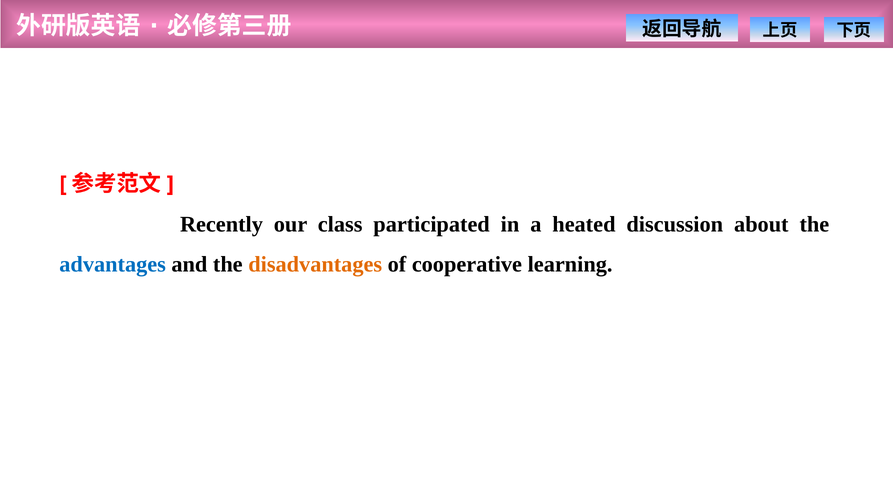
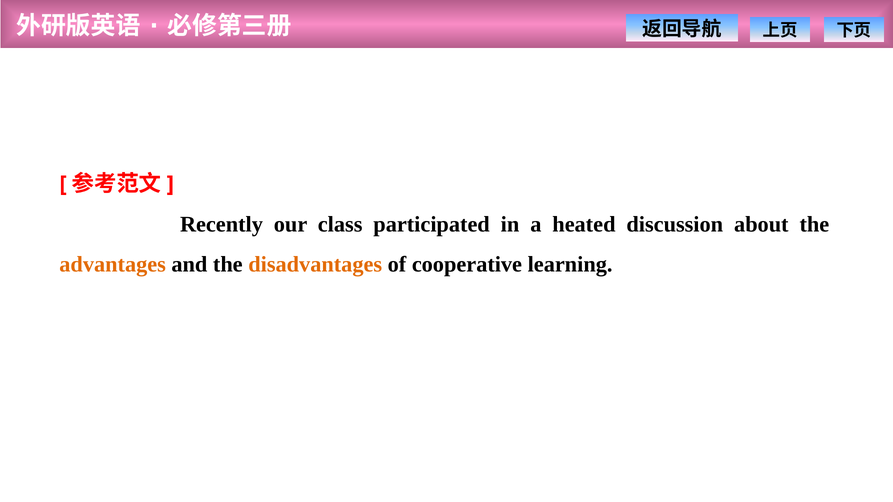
advantages colour: blue -> orange
